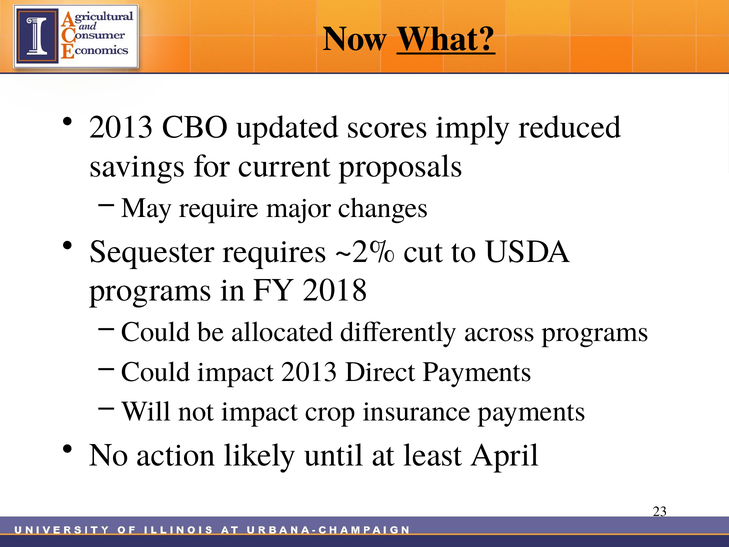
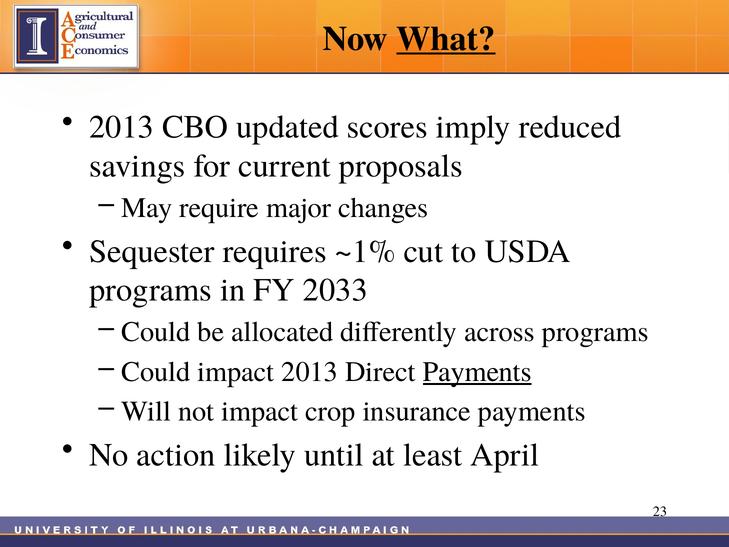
~2%: ~2% -> ~1%
2018: 2018 -> 2033
Payments at (477, 372) underline: none -> present
